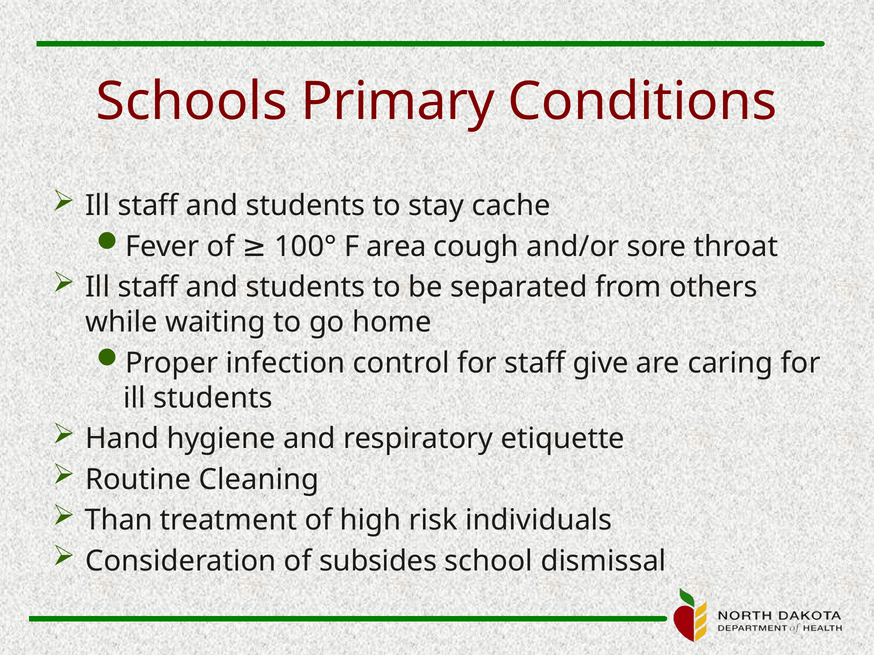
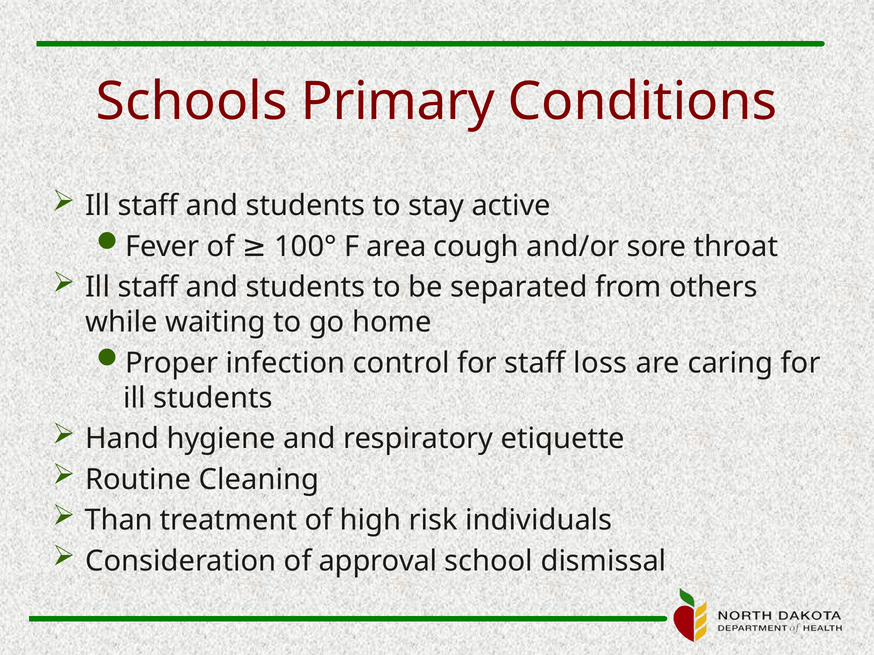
cache: cache -> active
give: give -> loss
subsides: subsides -> approval
